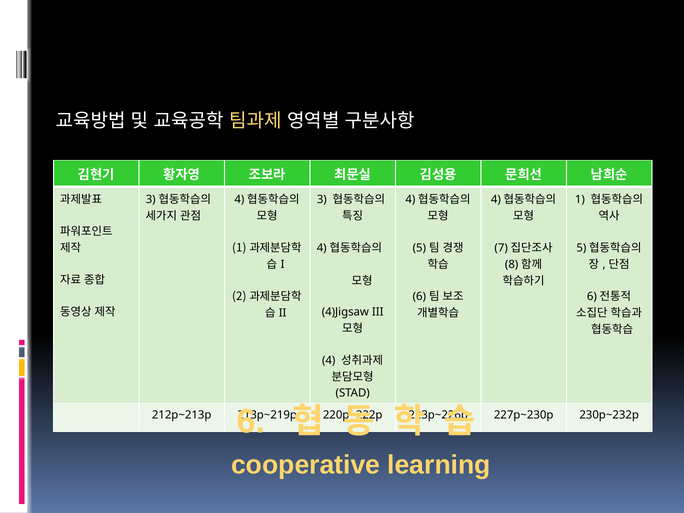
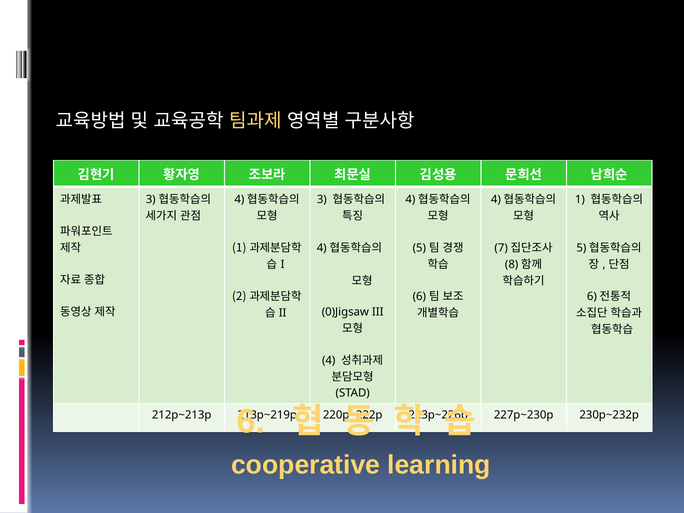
4)Jigsaw: 4)Jigsaw -> 0)Jigsaw
